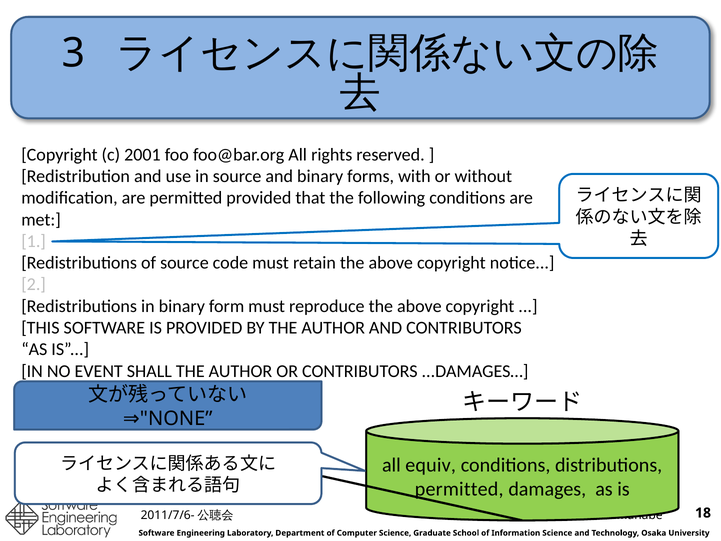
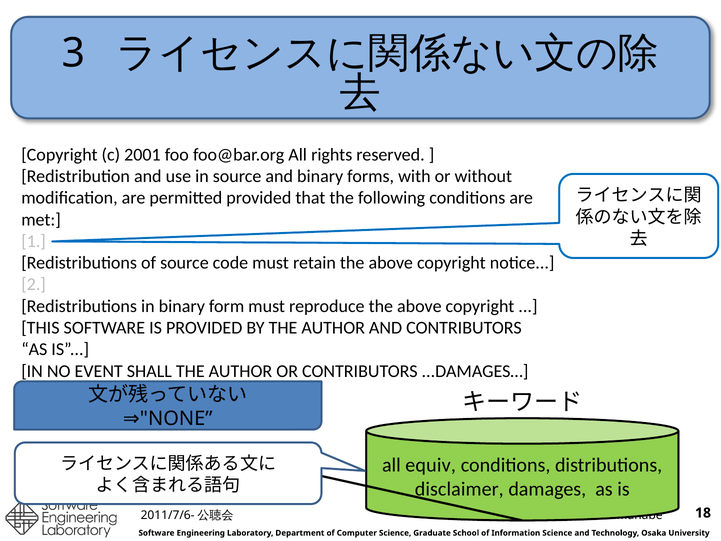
permitted at (459, 489): permitted -> disclaimer
